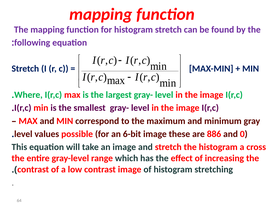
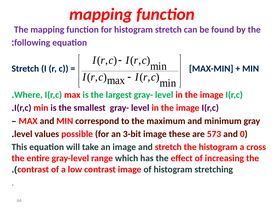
6-bit: 6-bit -> 3-bit
886: 886 -> 573
